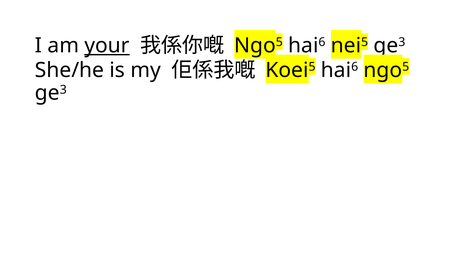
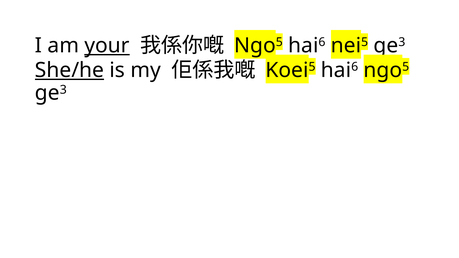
She/he underline: none -> present
